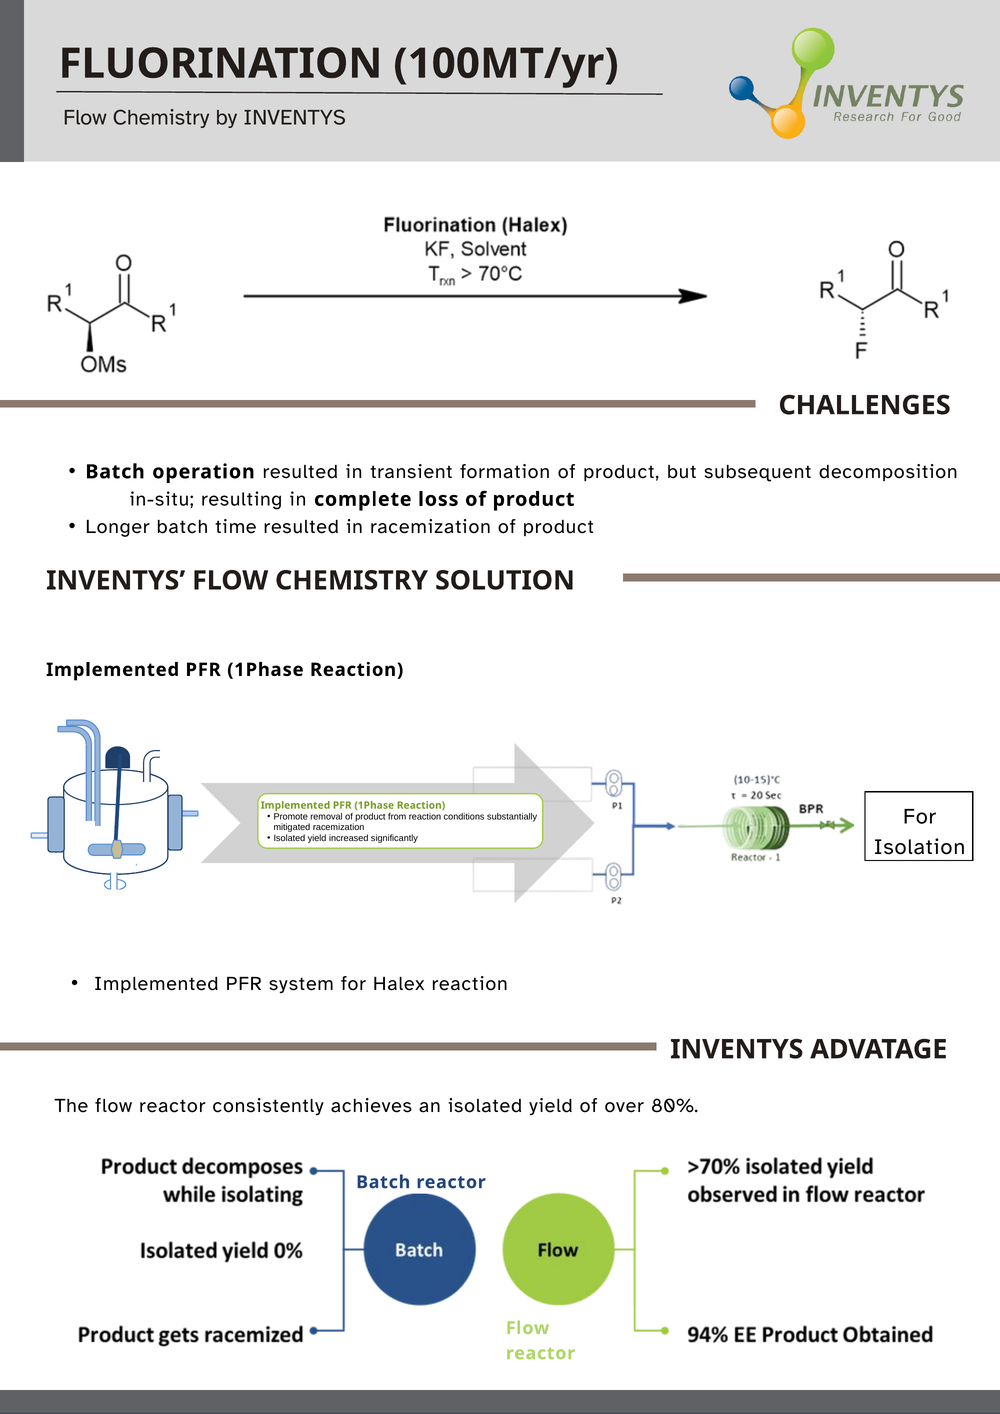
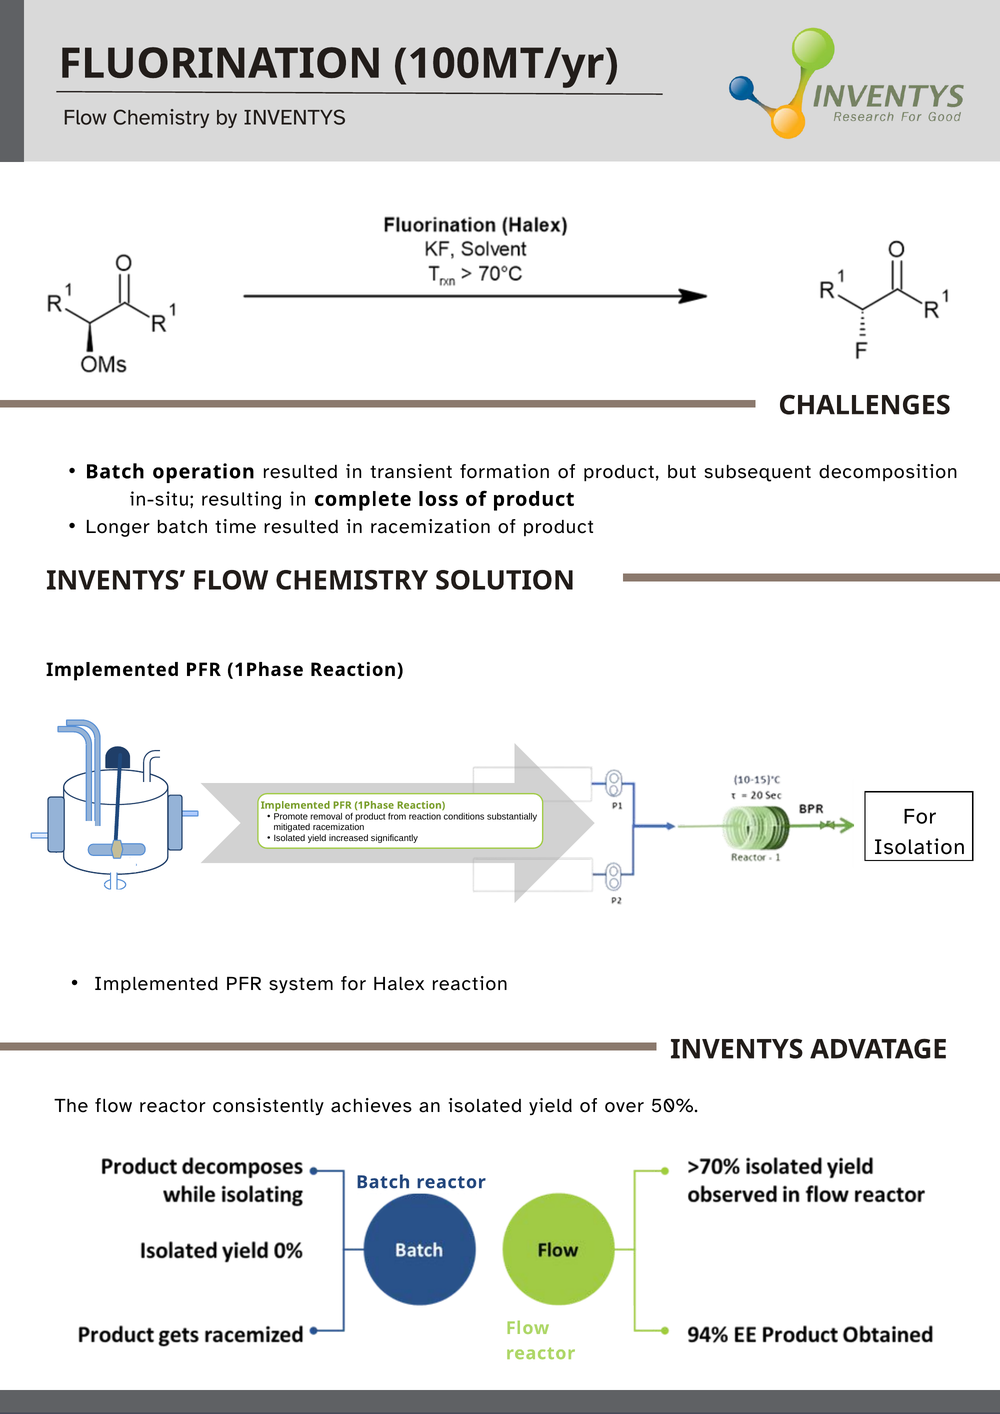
80%: 80% -> 50%
